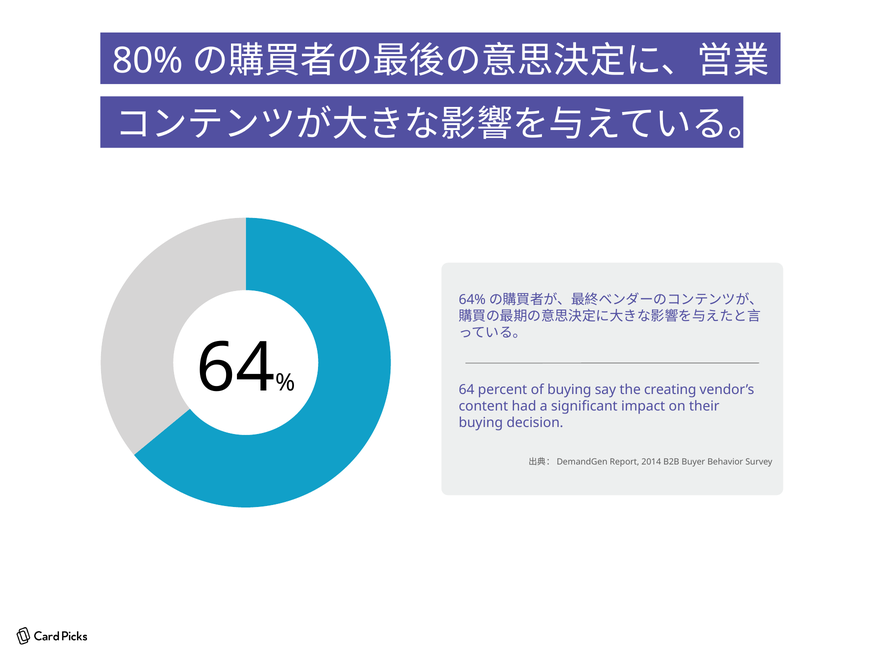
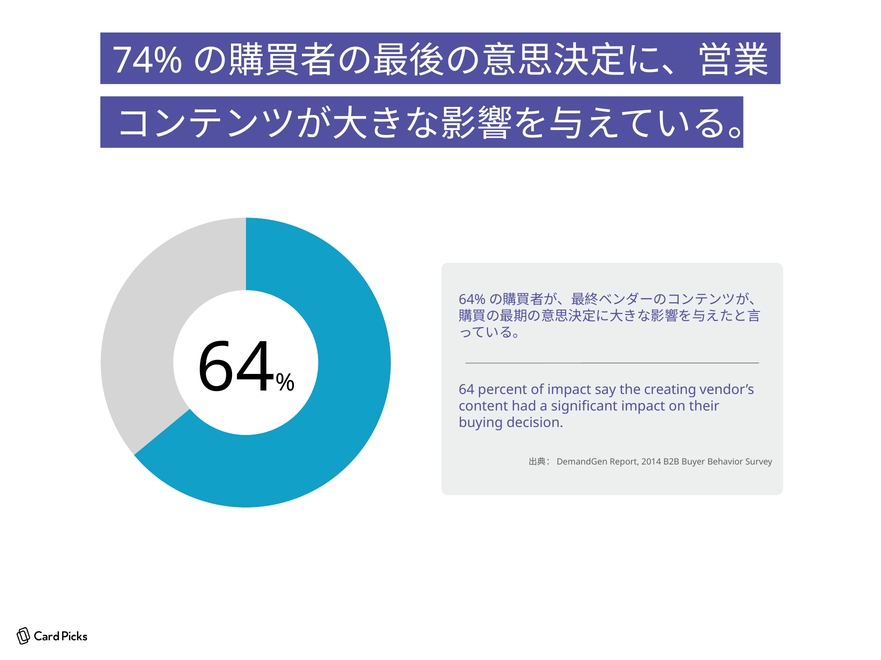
80%: 80% -> 74%
of buying: buying -> impact
